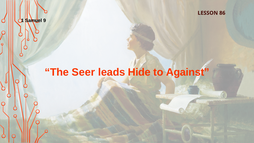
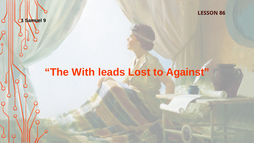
Seer: Seer -> With
Hide: Hide -> Lost
